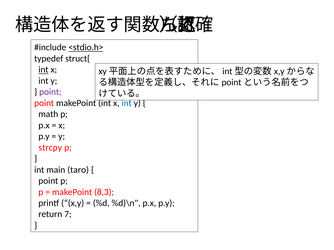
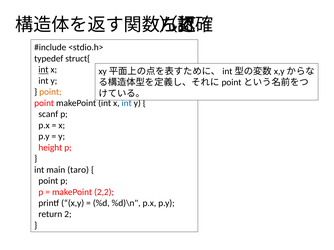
<stdio.h> underline: present -> none
point at (50, 92) colour: purple -> orange
math: math -> scanf
strcpy: strcpy -> height
8,3: 8,3 -> 2,2
7: 7 -> 2
